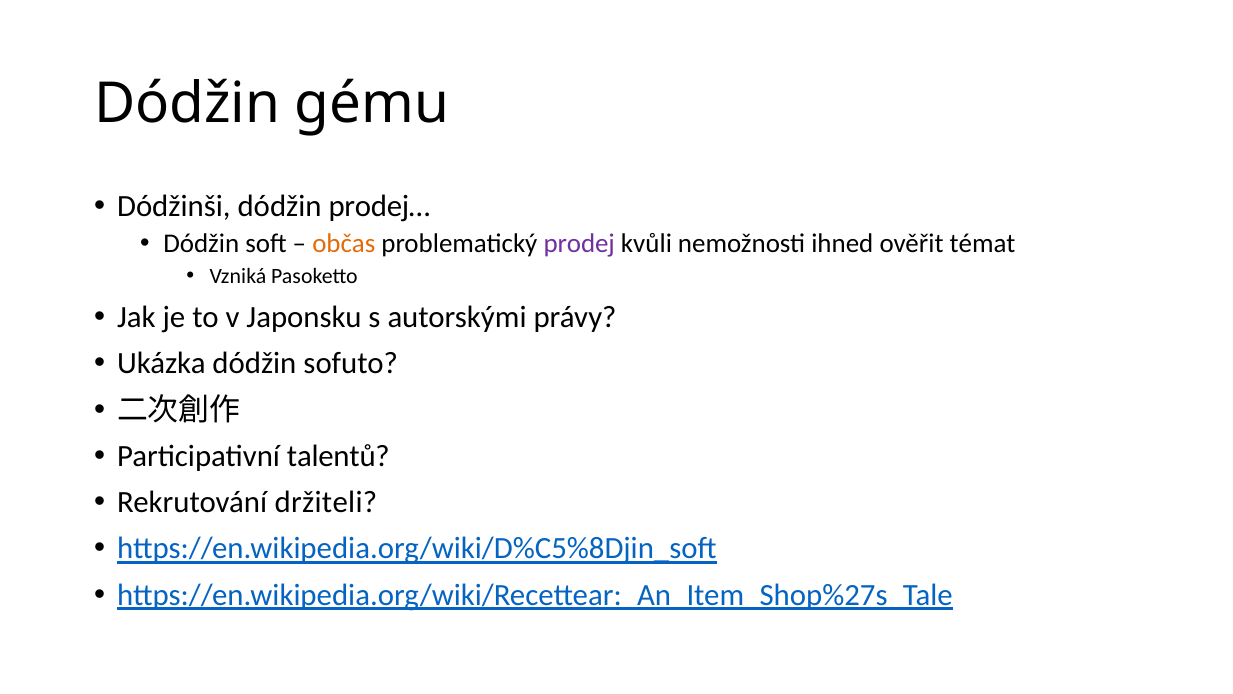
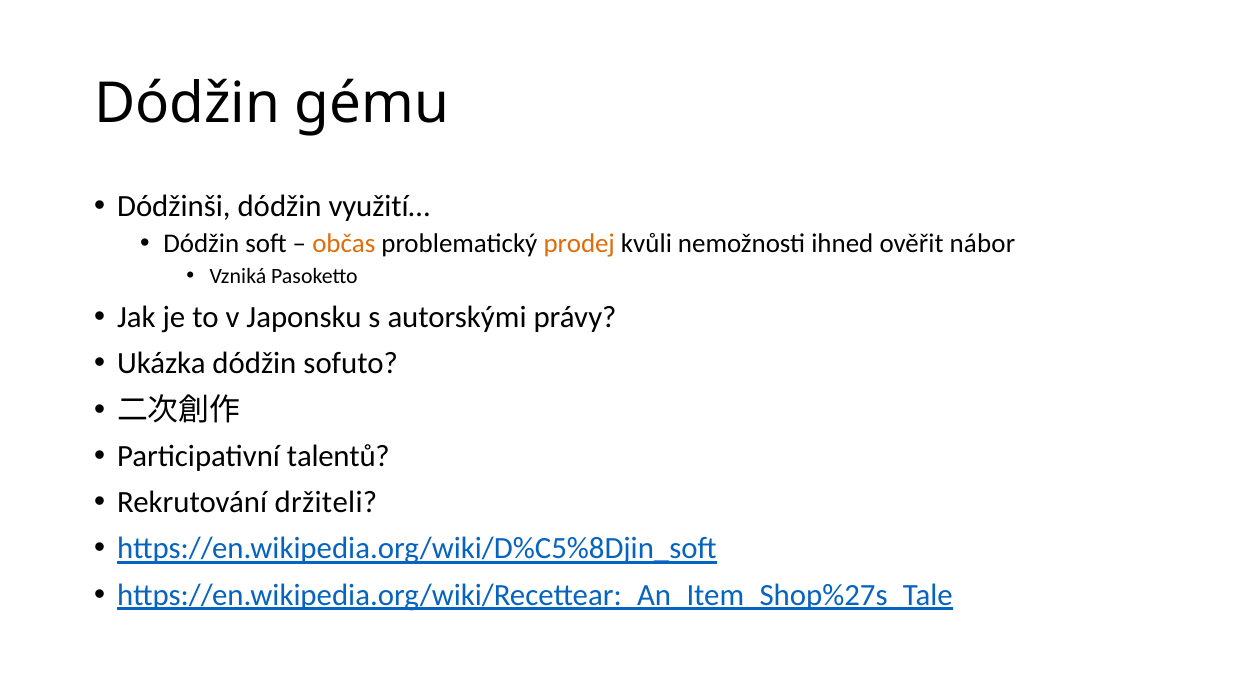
prodej…: prodej… -> využití…
prodej colour: purple -> orange
témat: témat -> nábor
